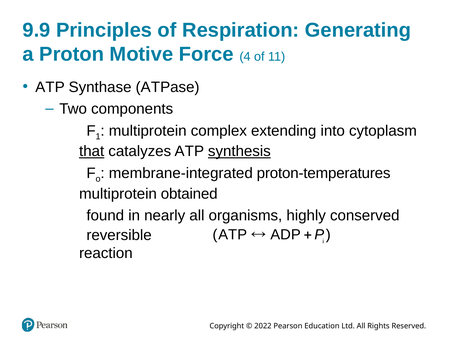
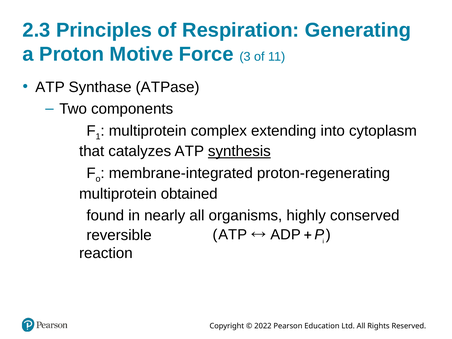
9.9: 9.9 -> 2.3
4: 4 -> 3
that underline: present -> none
proton-temperatures: proton-temperatures -> proton-regenerating
